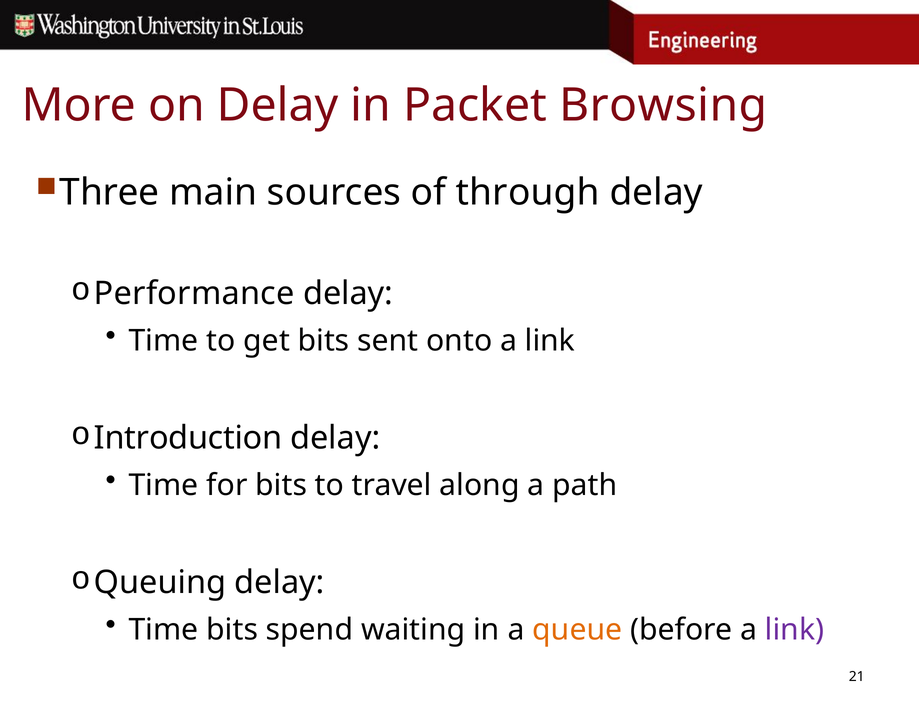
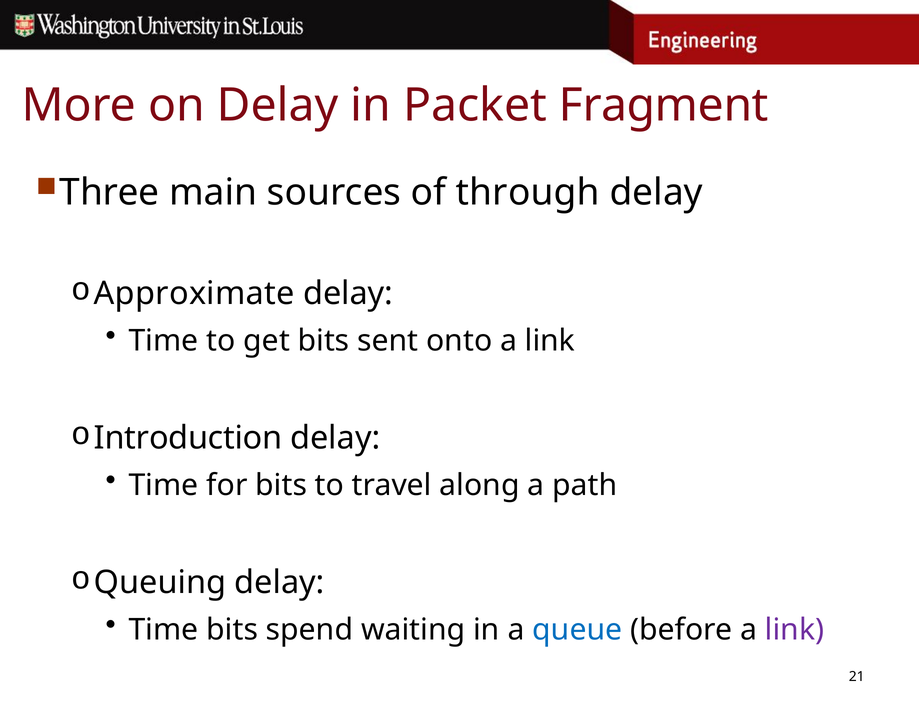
Browsing: Browsing -> Fragment
Performance: Performance -> Approximate
queue colour: orange -> blue
